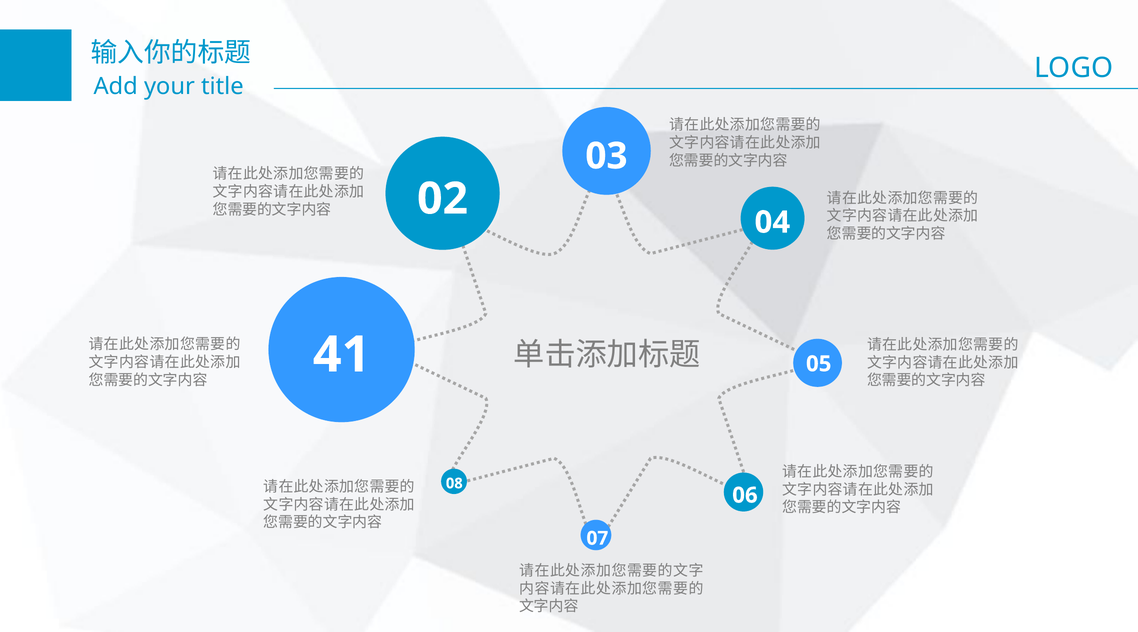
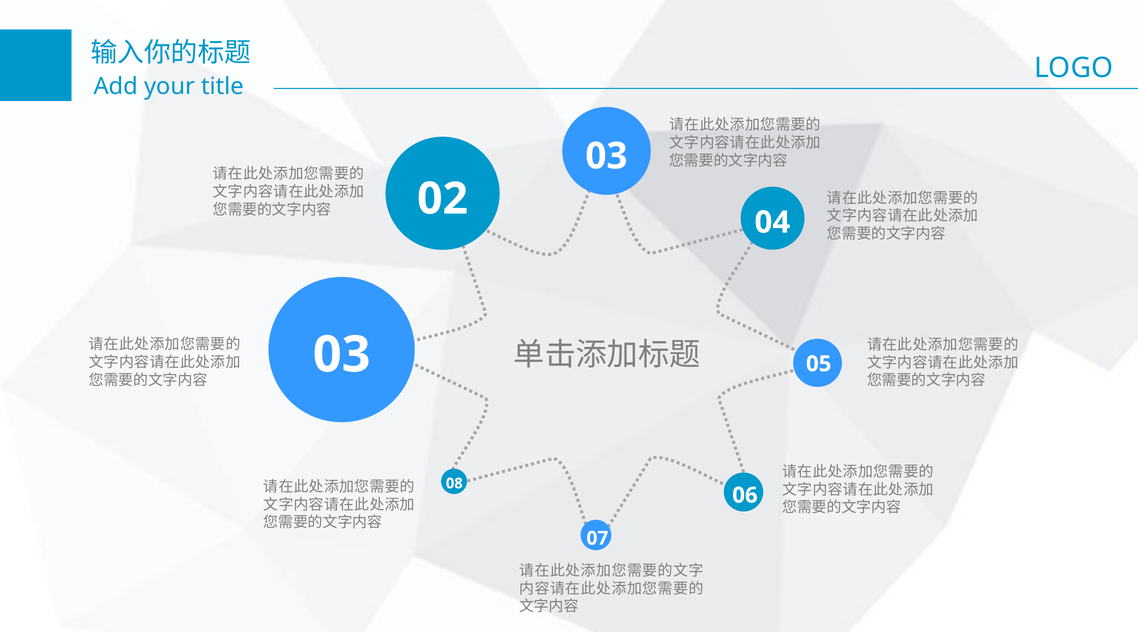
41 at (342, 355): 41 -> 03
